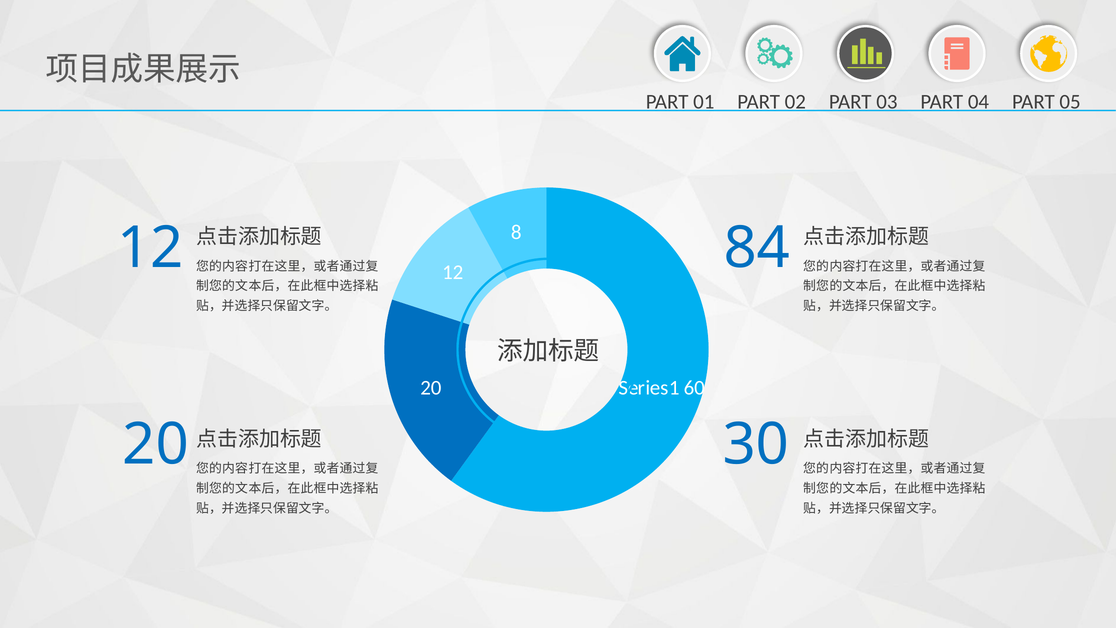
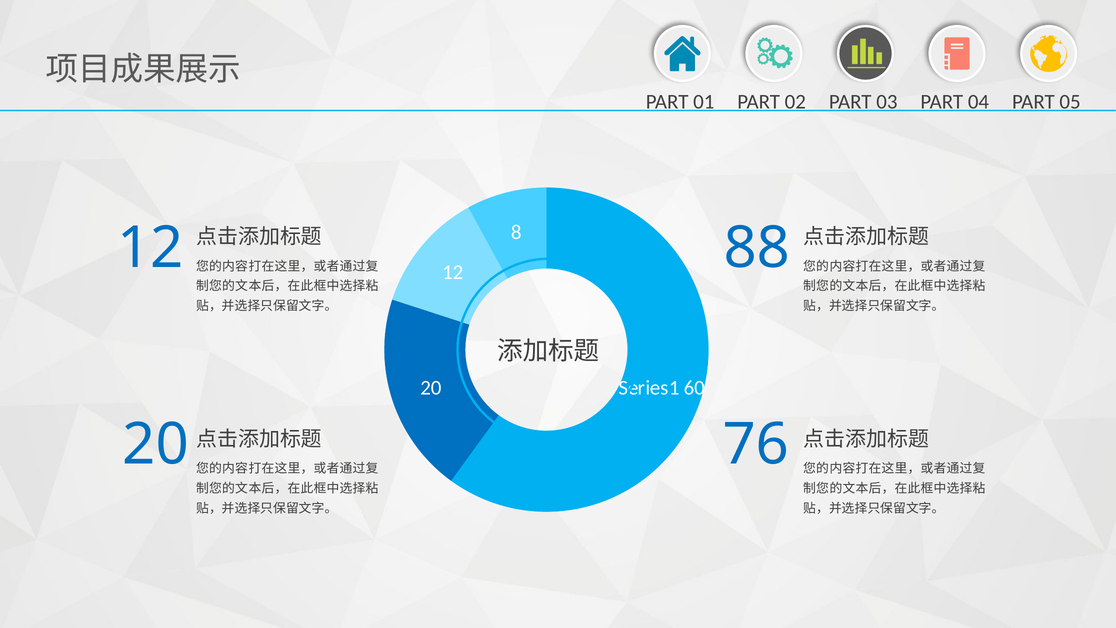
84: 84 -> 88
30: 30 -> 76
